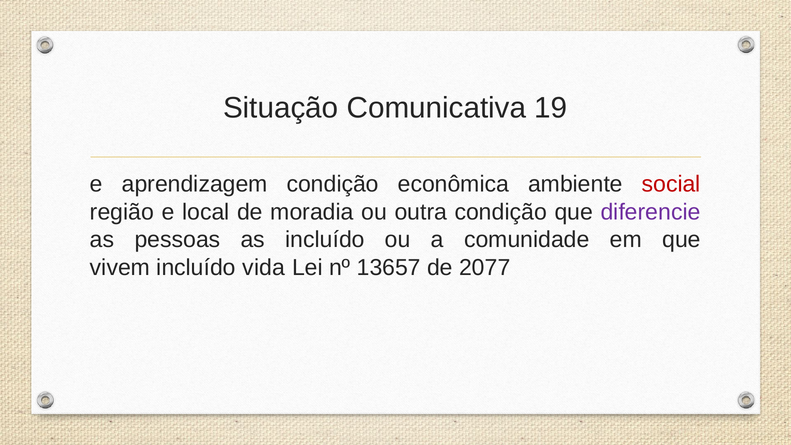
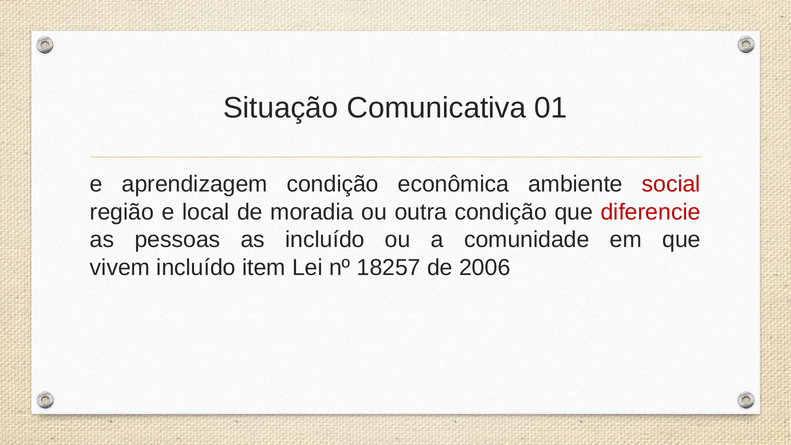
19: 19 -> 01
diferencie colour: purple -> red
vida: vida -> item
13657: 13657 -> 18257
2077: 2077 -> 2006
